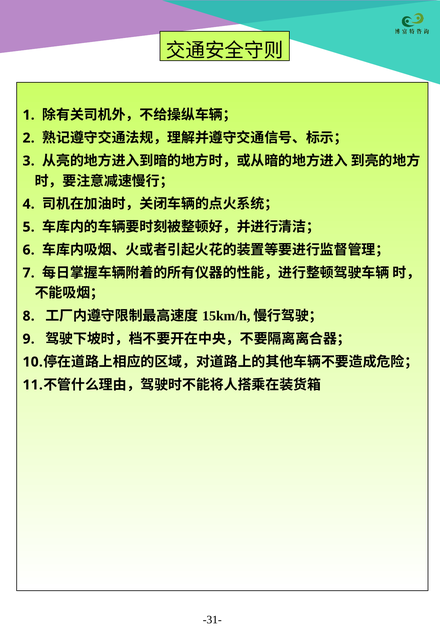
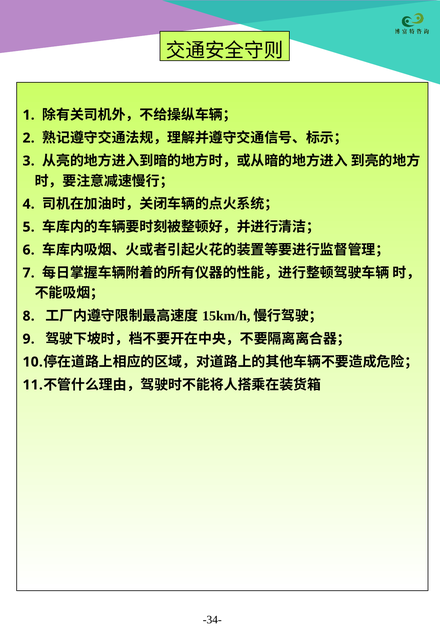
-31-: -31- -> -34-
